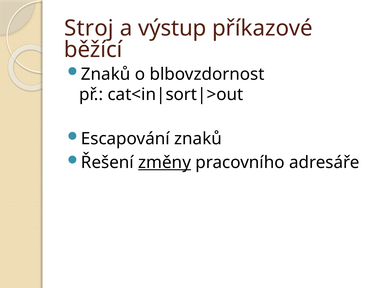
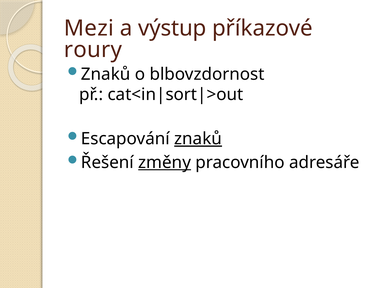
Stroj: Stroj -> Mezi
běžící: běžící -> roury
znaků at (198, 138) underline: none -> present
